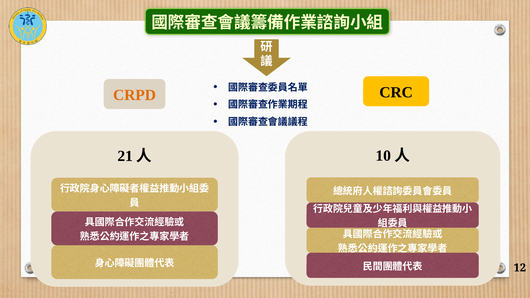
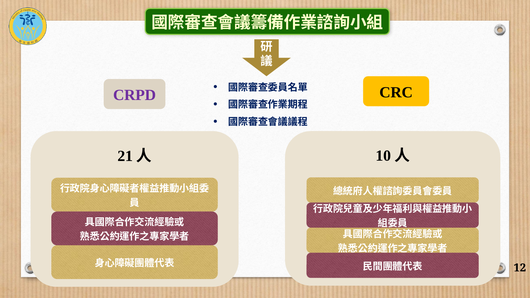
CRPD colour: orange -> purple
